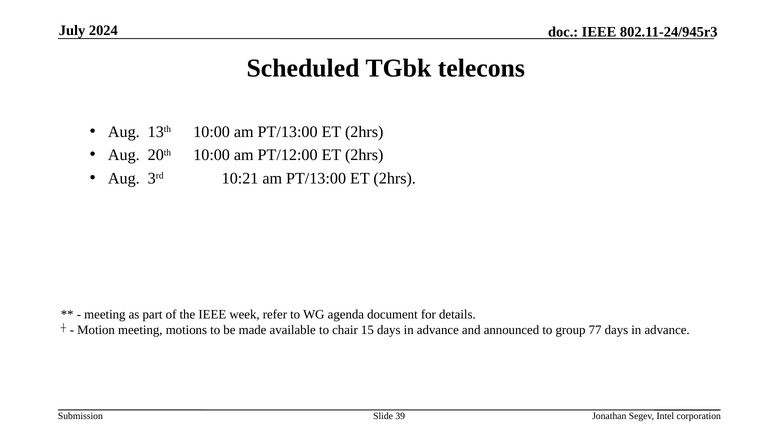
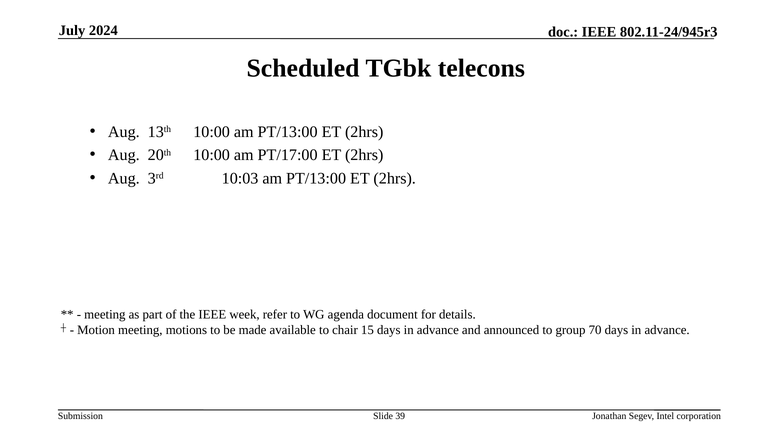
PT/12:00: PT/12:00 -> PT/17:00
10:21: 10:21 -> 10:03
77: 77 -> 70
